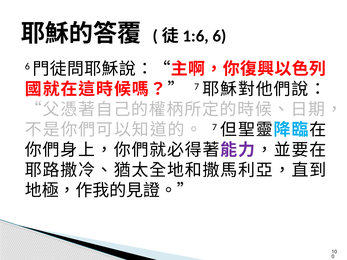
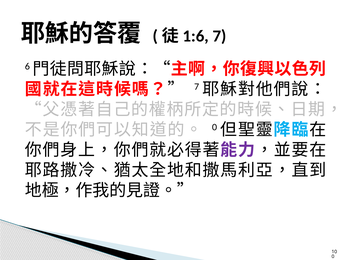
6 at (220, 36): 6 -> 7
7 at (214, 127): 7 -> 0
